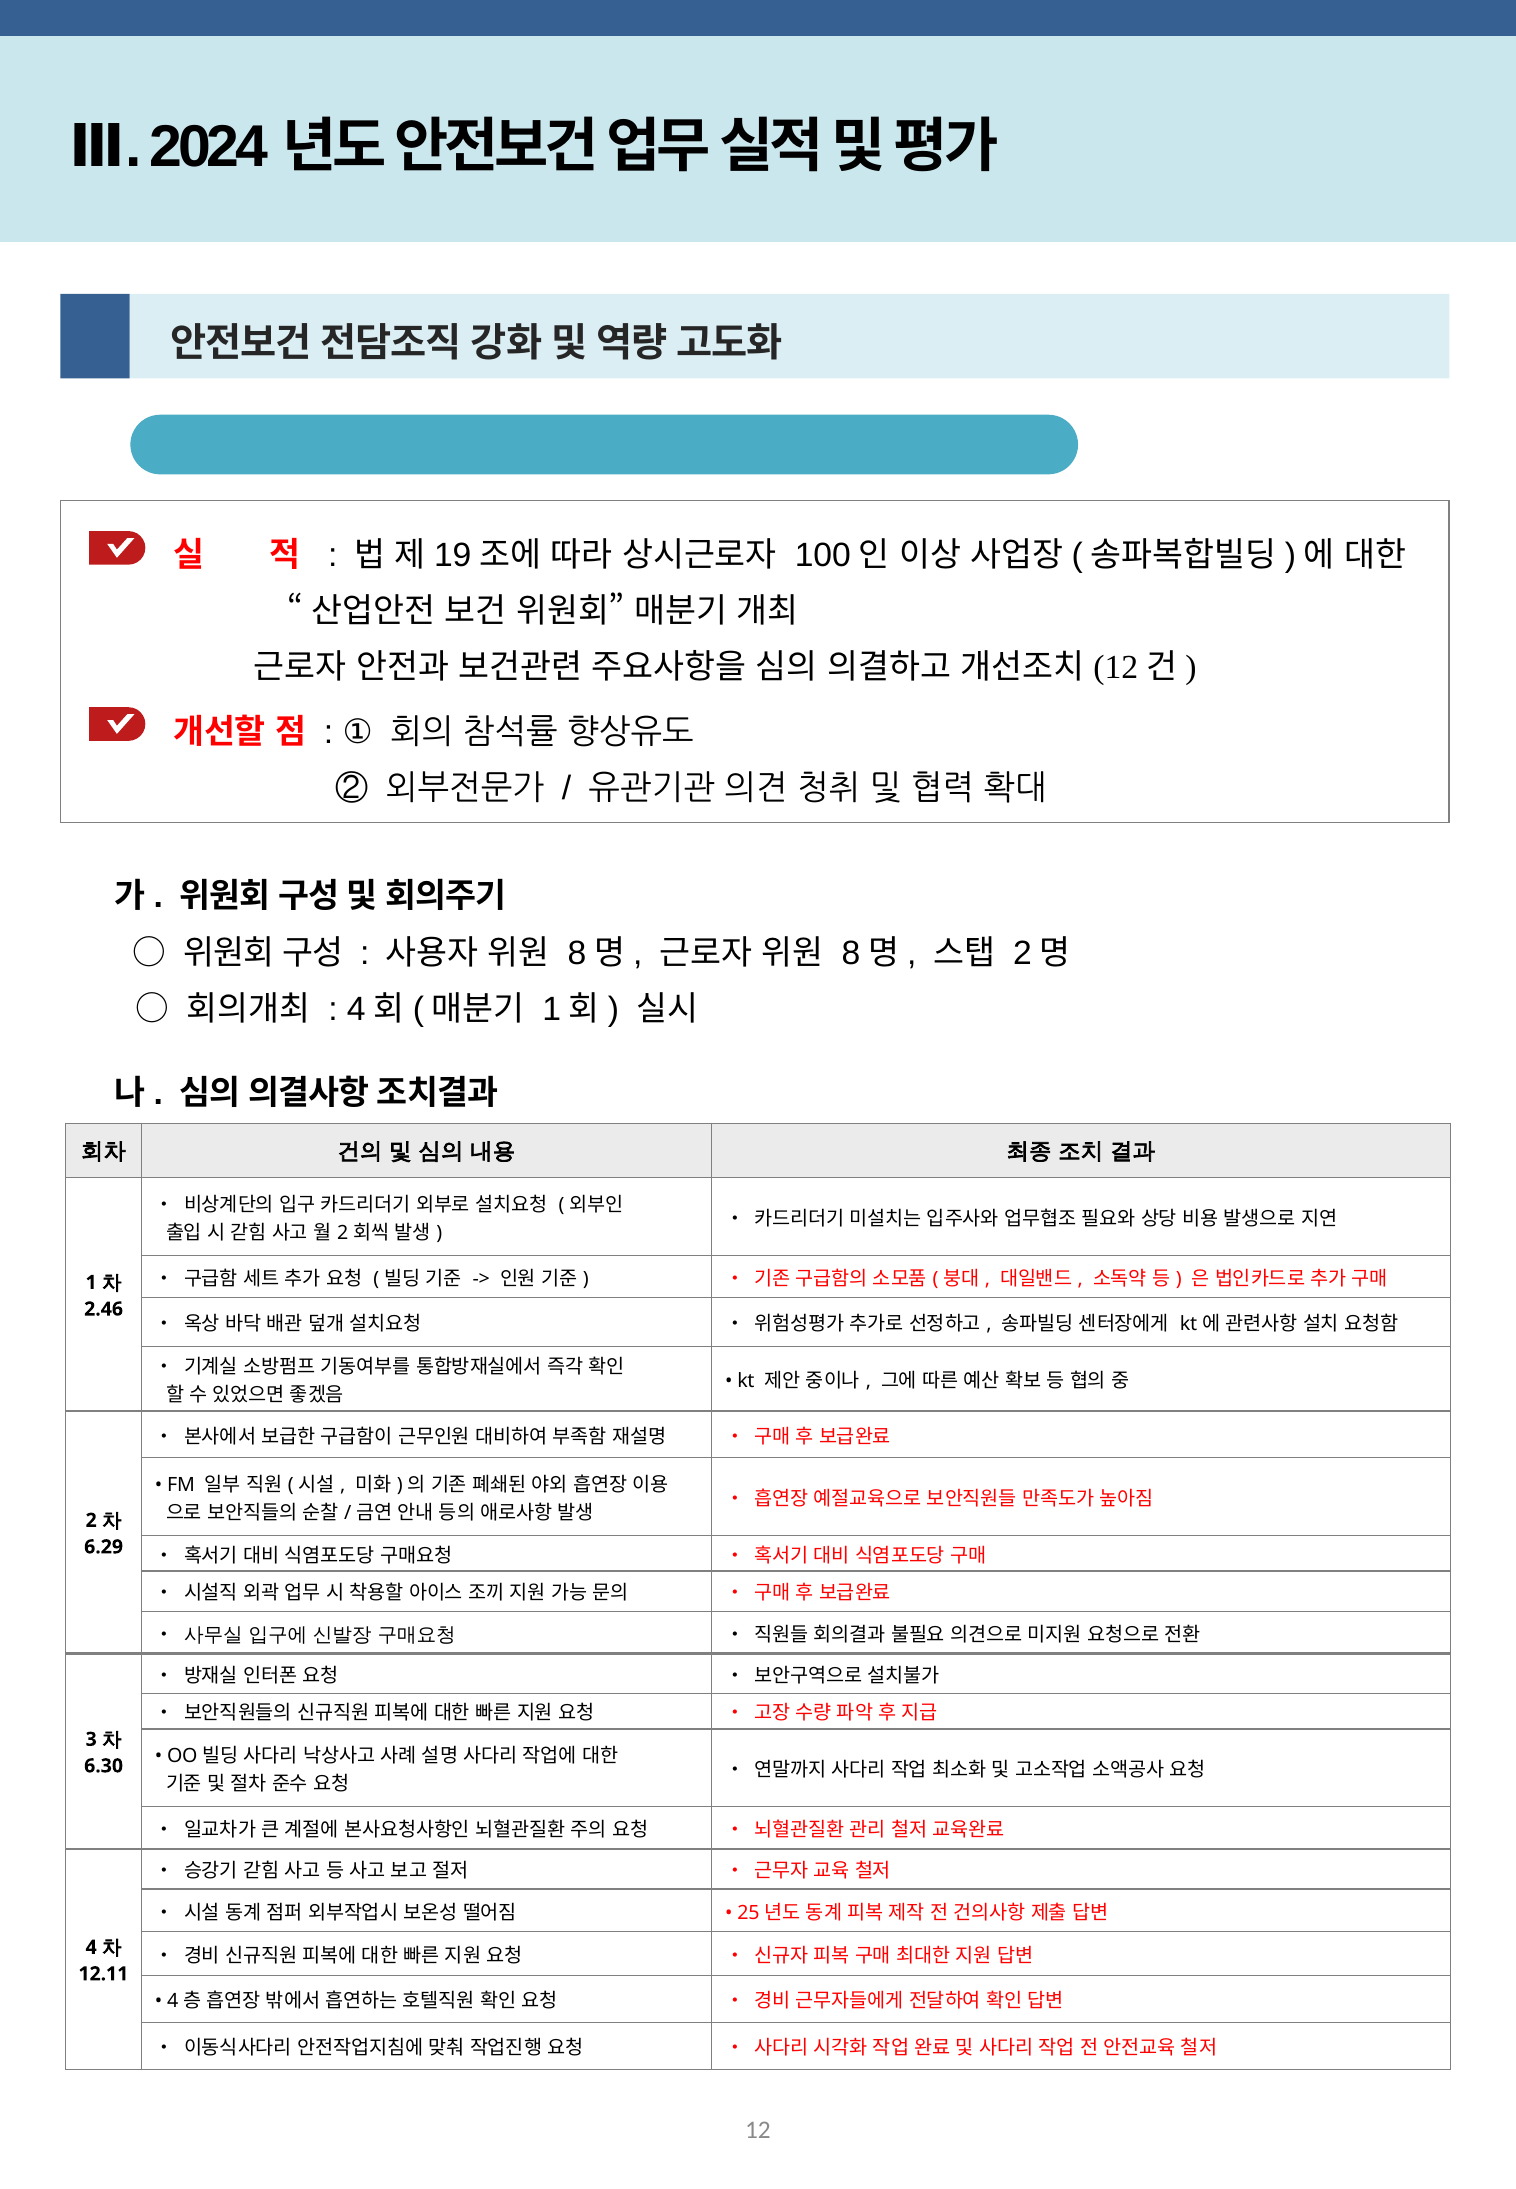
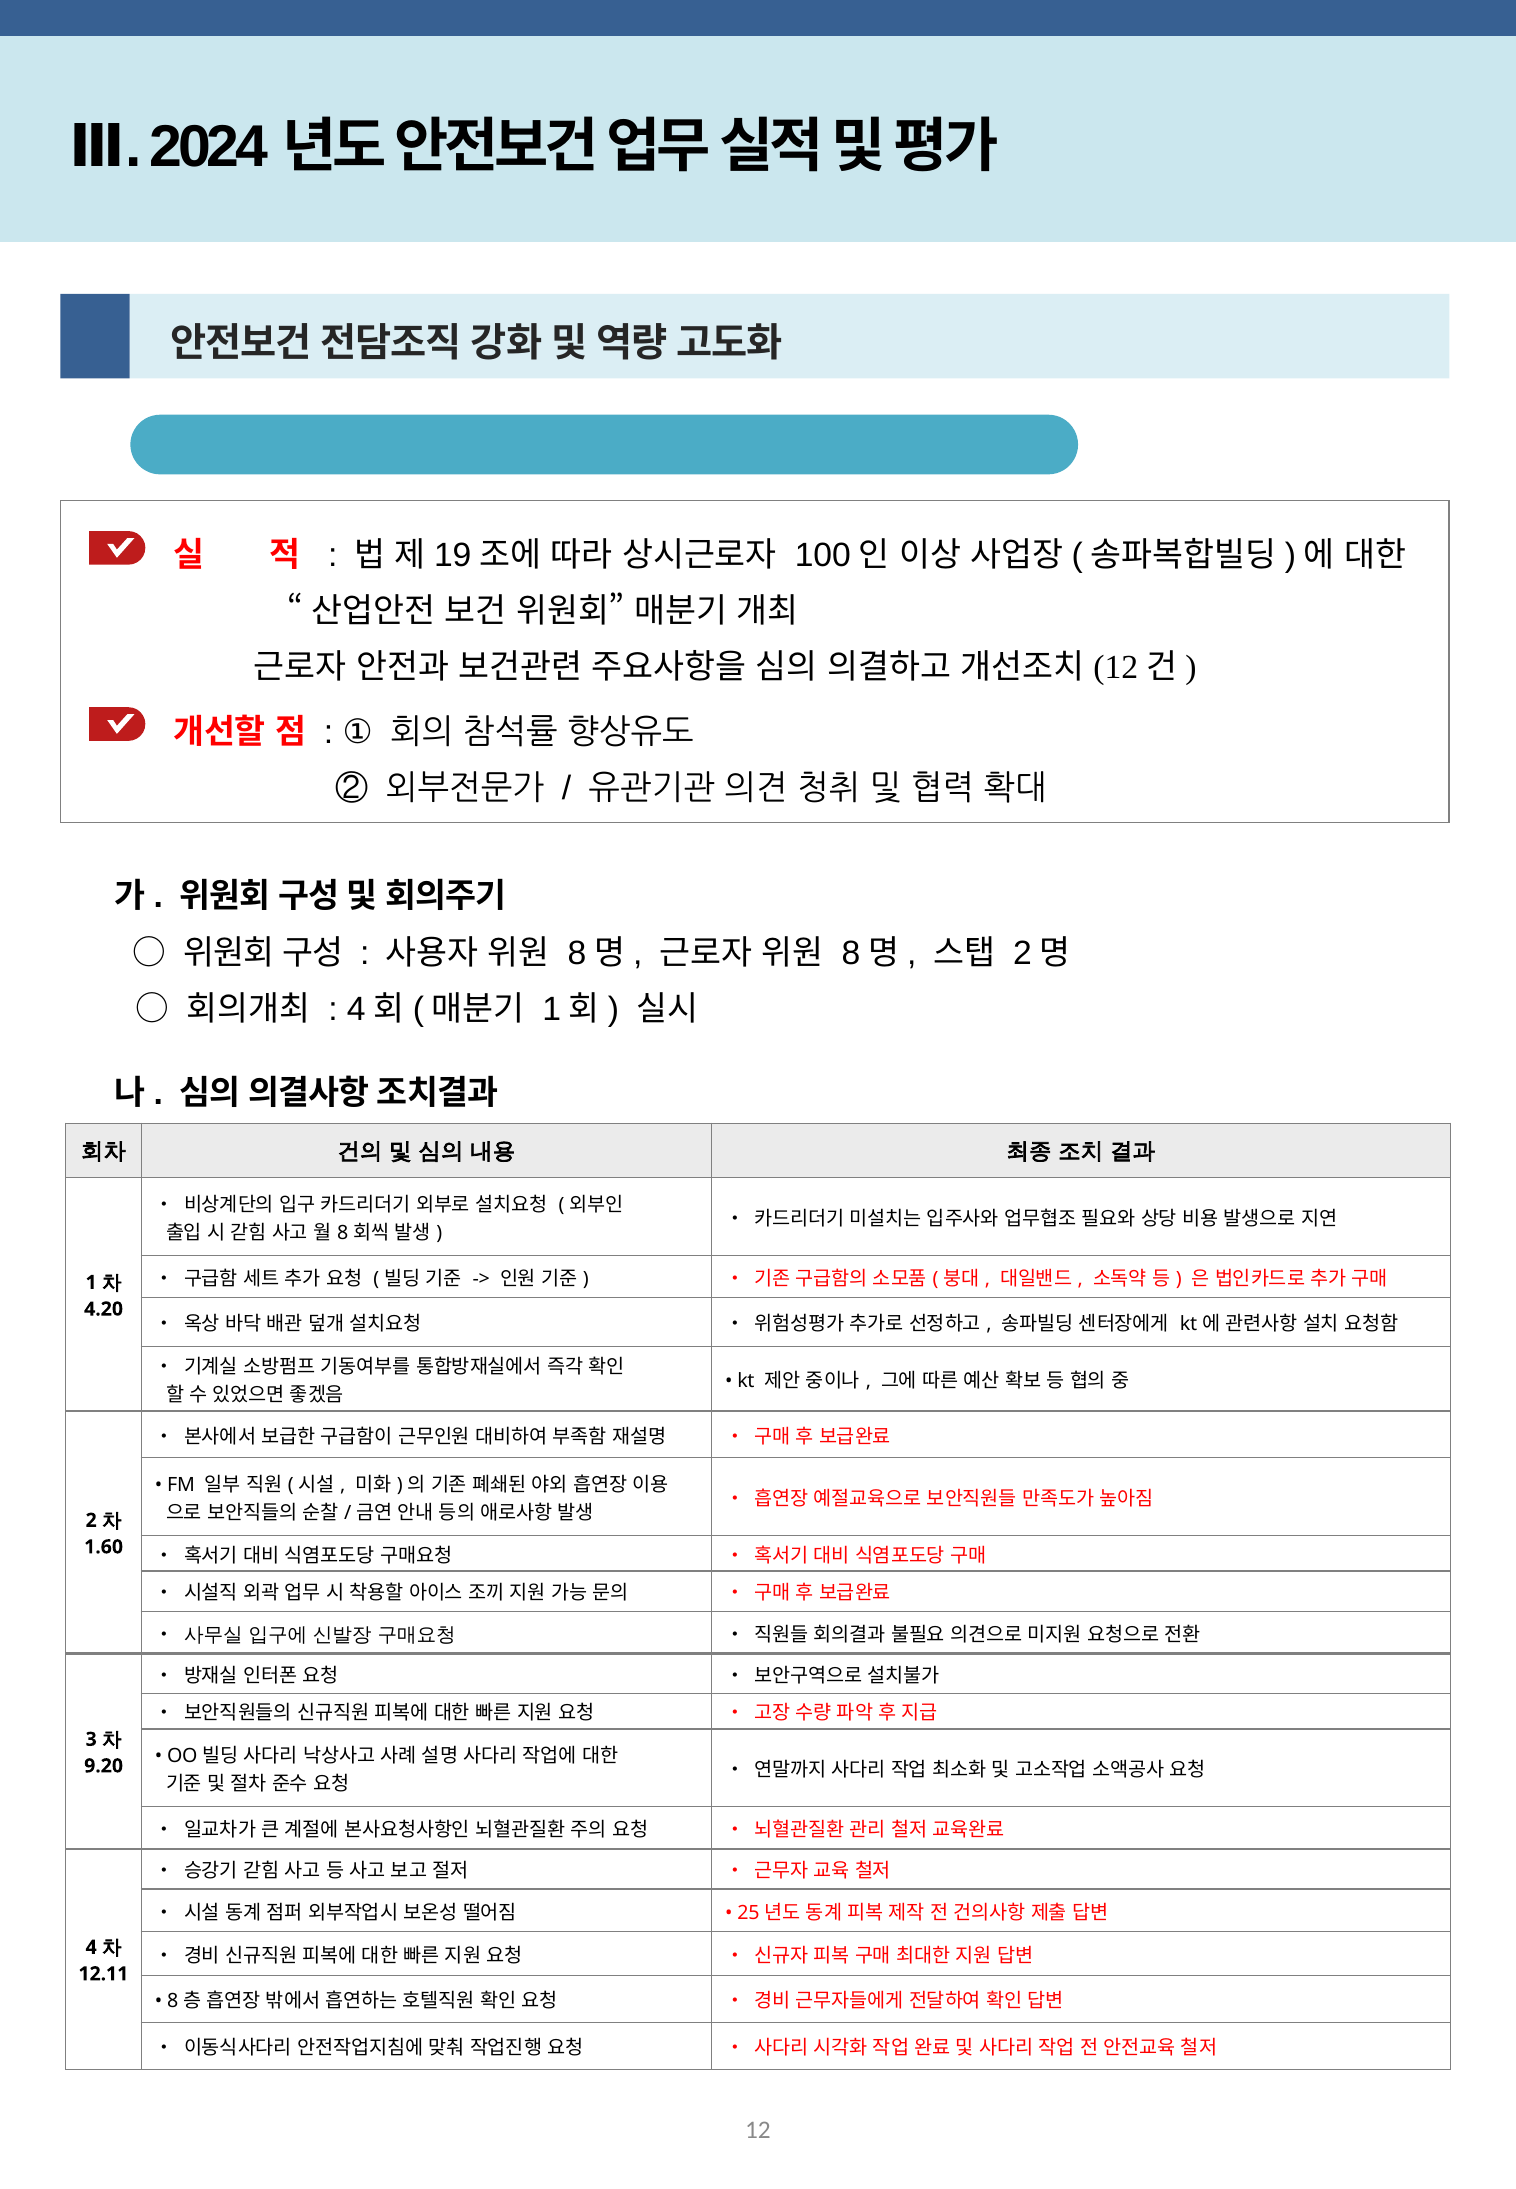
2 at (343, 1234): 2 -> 8
2.46: 2.46 -> 4.20
6.29: 6.29 -> 1.60
6.30: 6.30 -> 9.20
4 at (173, 2002): 4 -> 8
